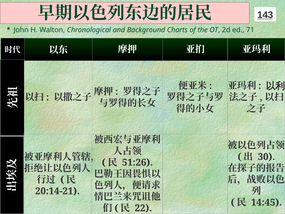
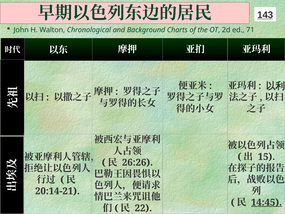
30: 30 -> 15
51:26: 51:26 -> 26:26
14:45 underline: none -> present
